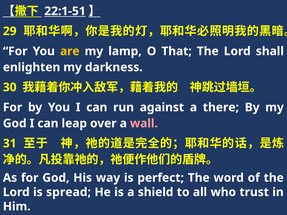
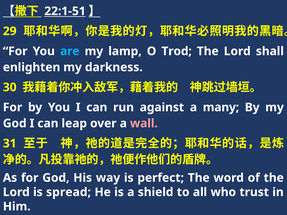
are colour: yellow -> light blue
That: That -> Trod
there: there -> many
